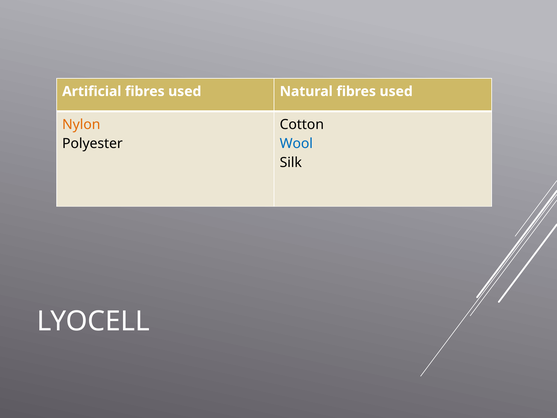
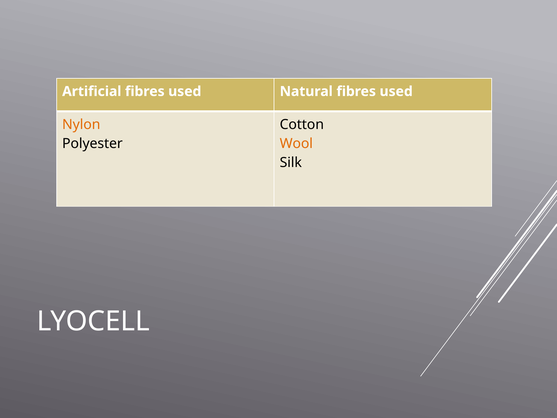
Wool colour: blue -> orange
